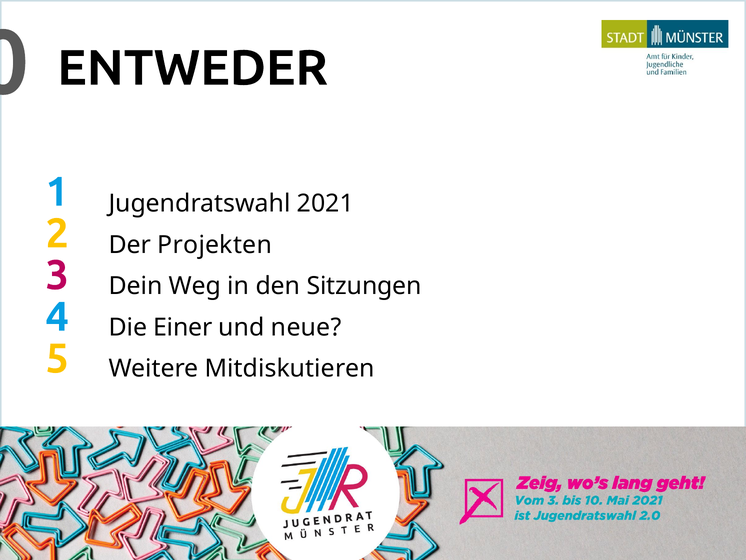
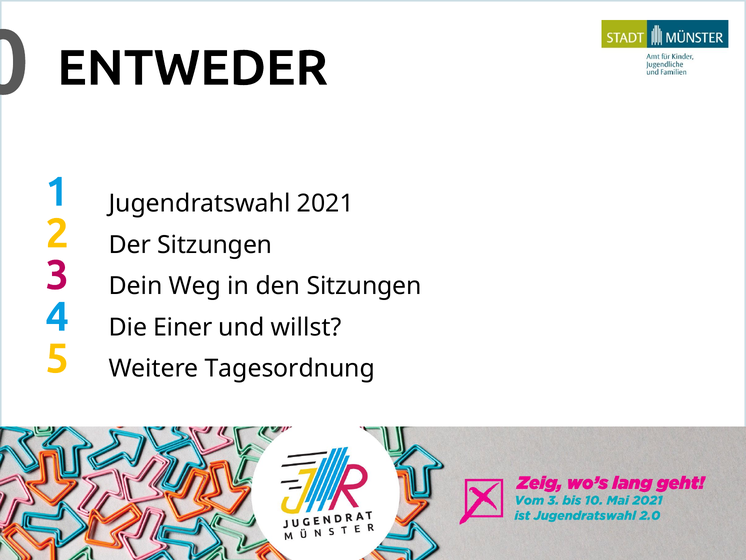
Der Projekten: Projekten -> Sitzungen
neue: neue -> willst
Mitdiskutieren: Mitdiskutieren -> Tagesordnung
